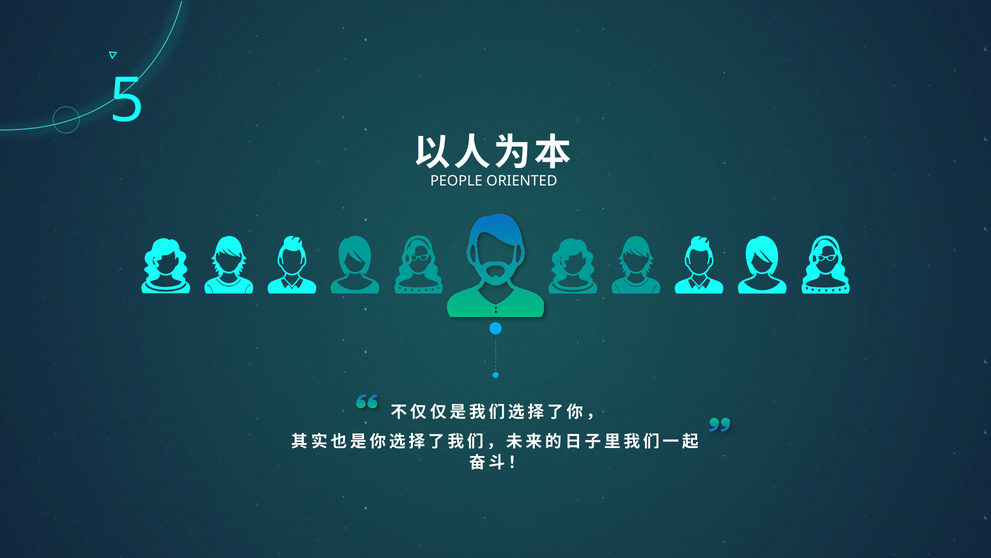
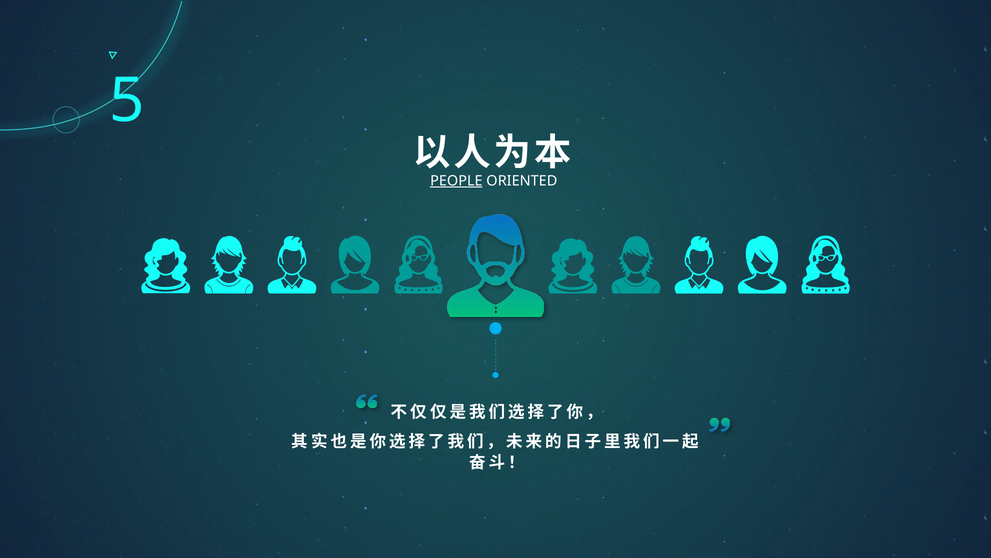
PEOPLE underline: none -> present
